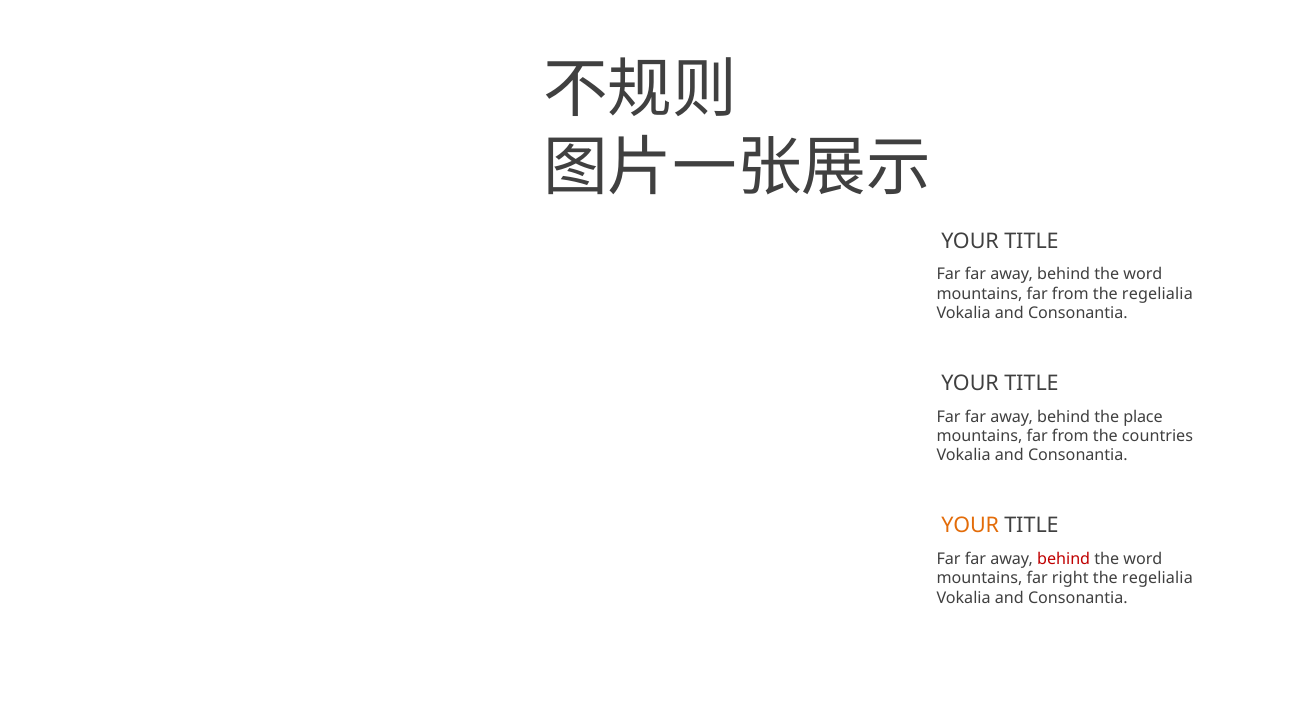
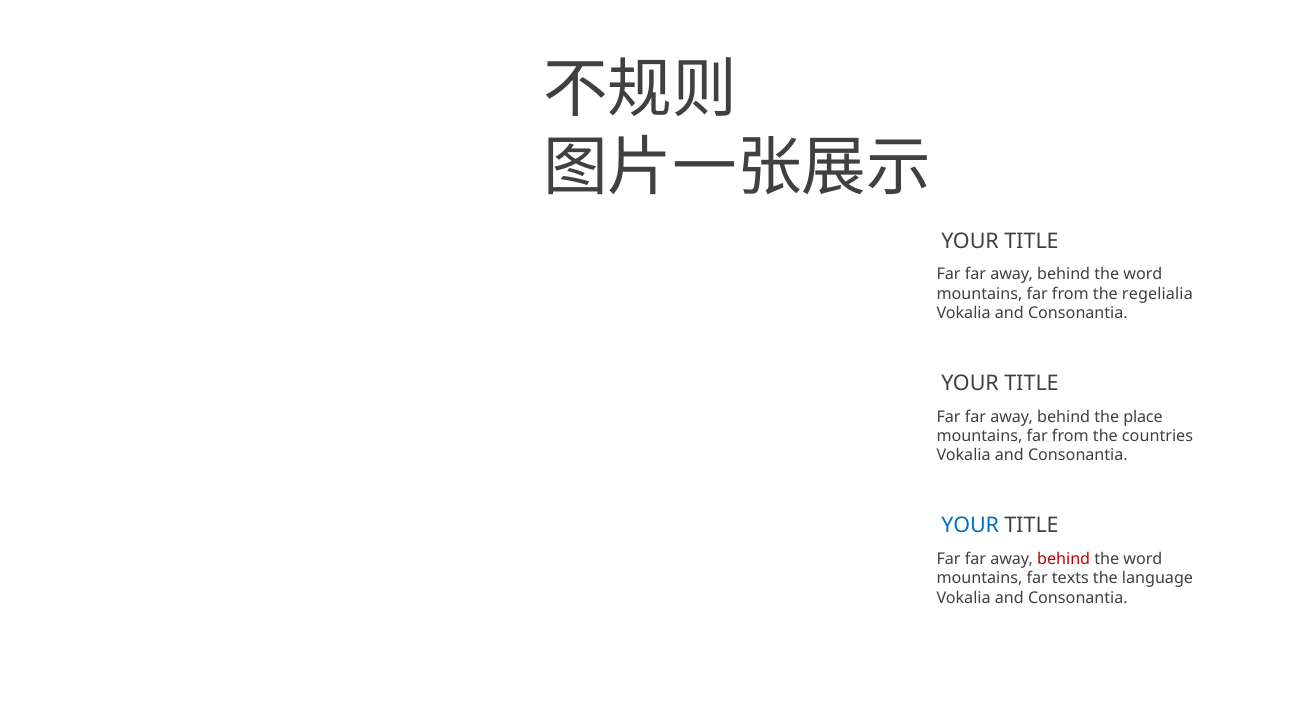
YOUR at (970, 526) colour: orange -> blue
right: right -> texts
regelialia at (1157, 579): regelialia -> language
